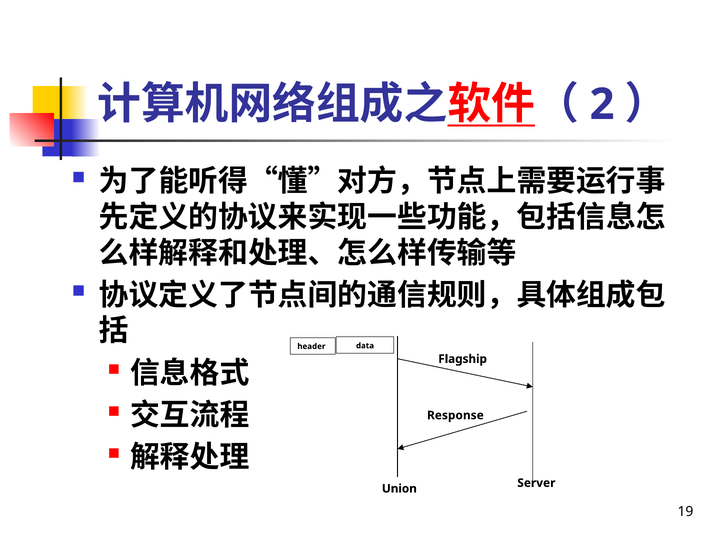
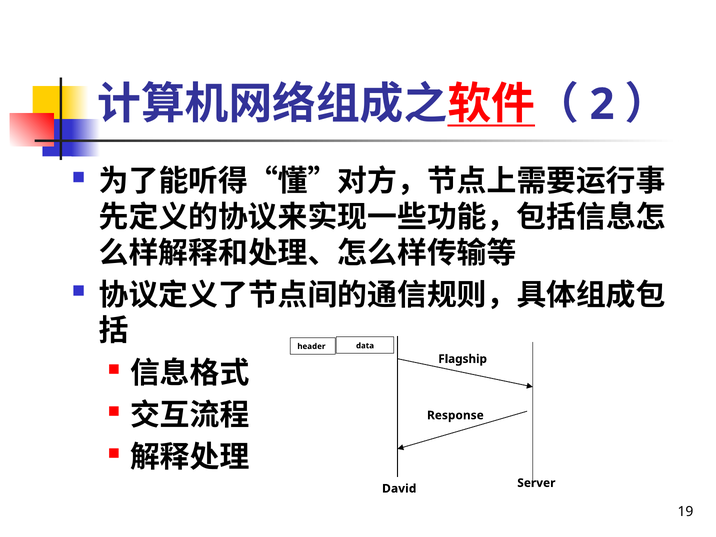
Union: Union -> David
